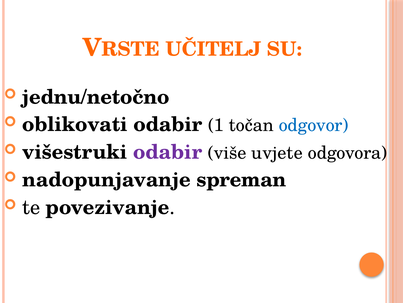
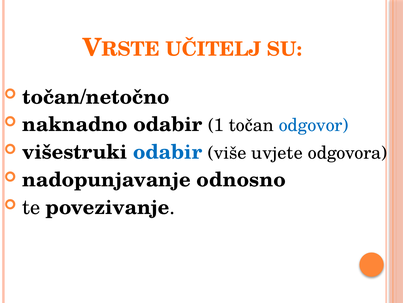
jednu/netočno: jednu/netočno -> točan/netočno
oblikovati: oblikovati -> naknadno
odabir at (168, 152) colour: purple -> blue
spreman: spreman -> odnosno
